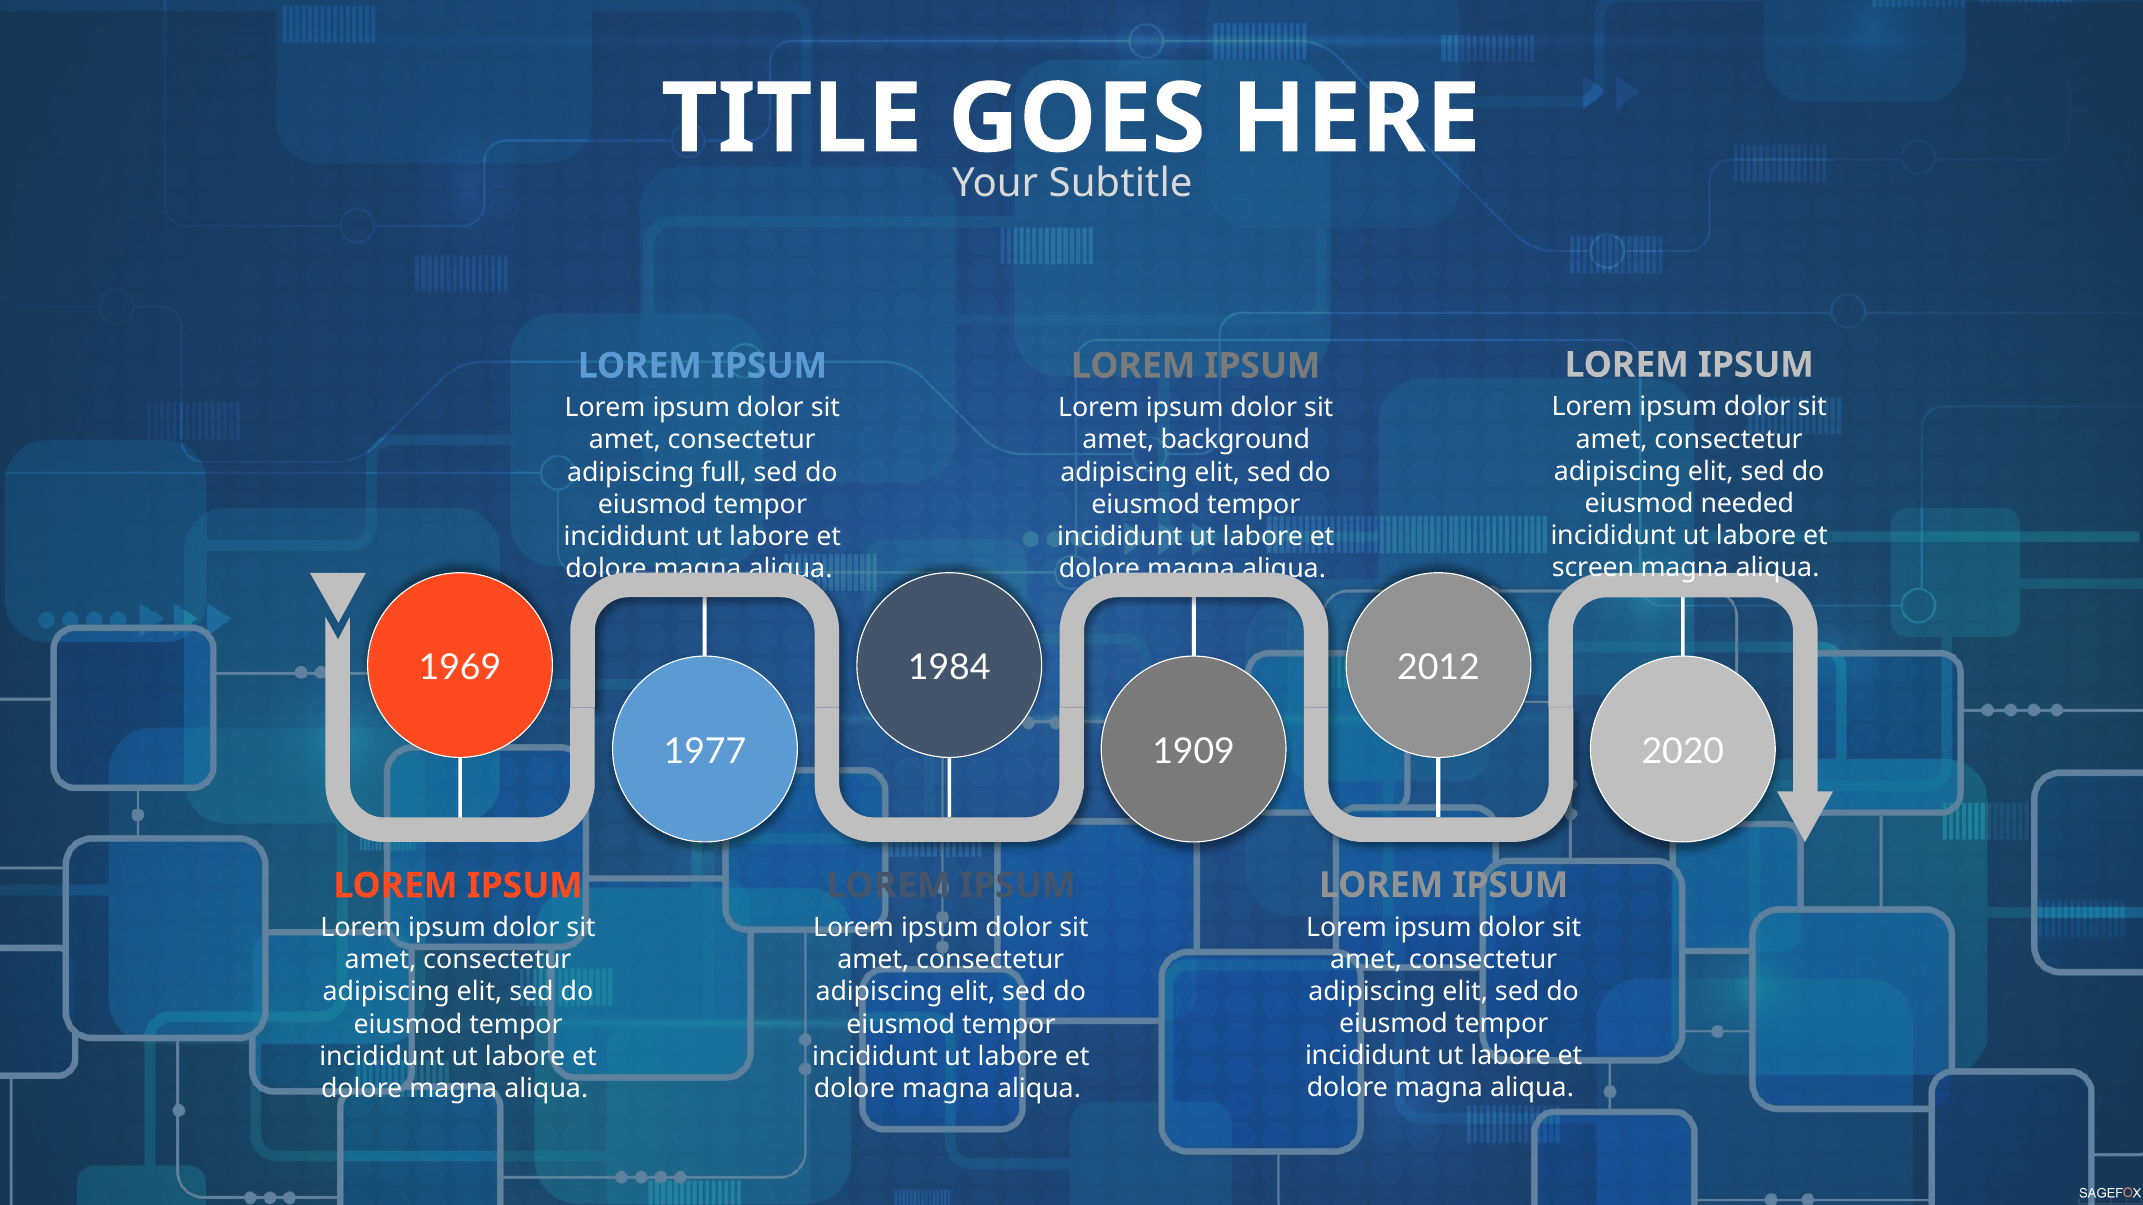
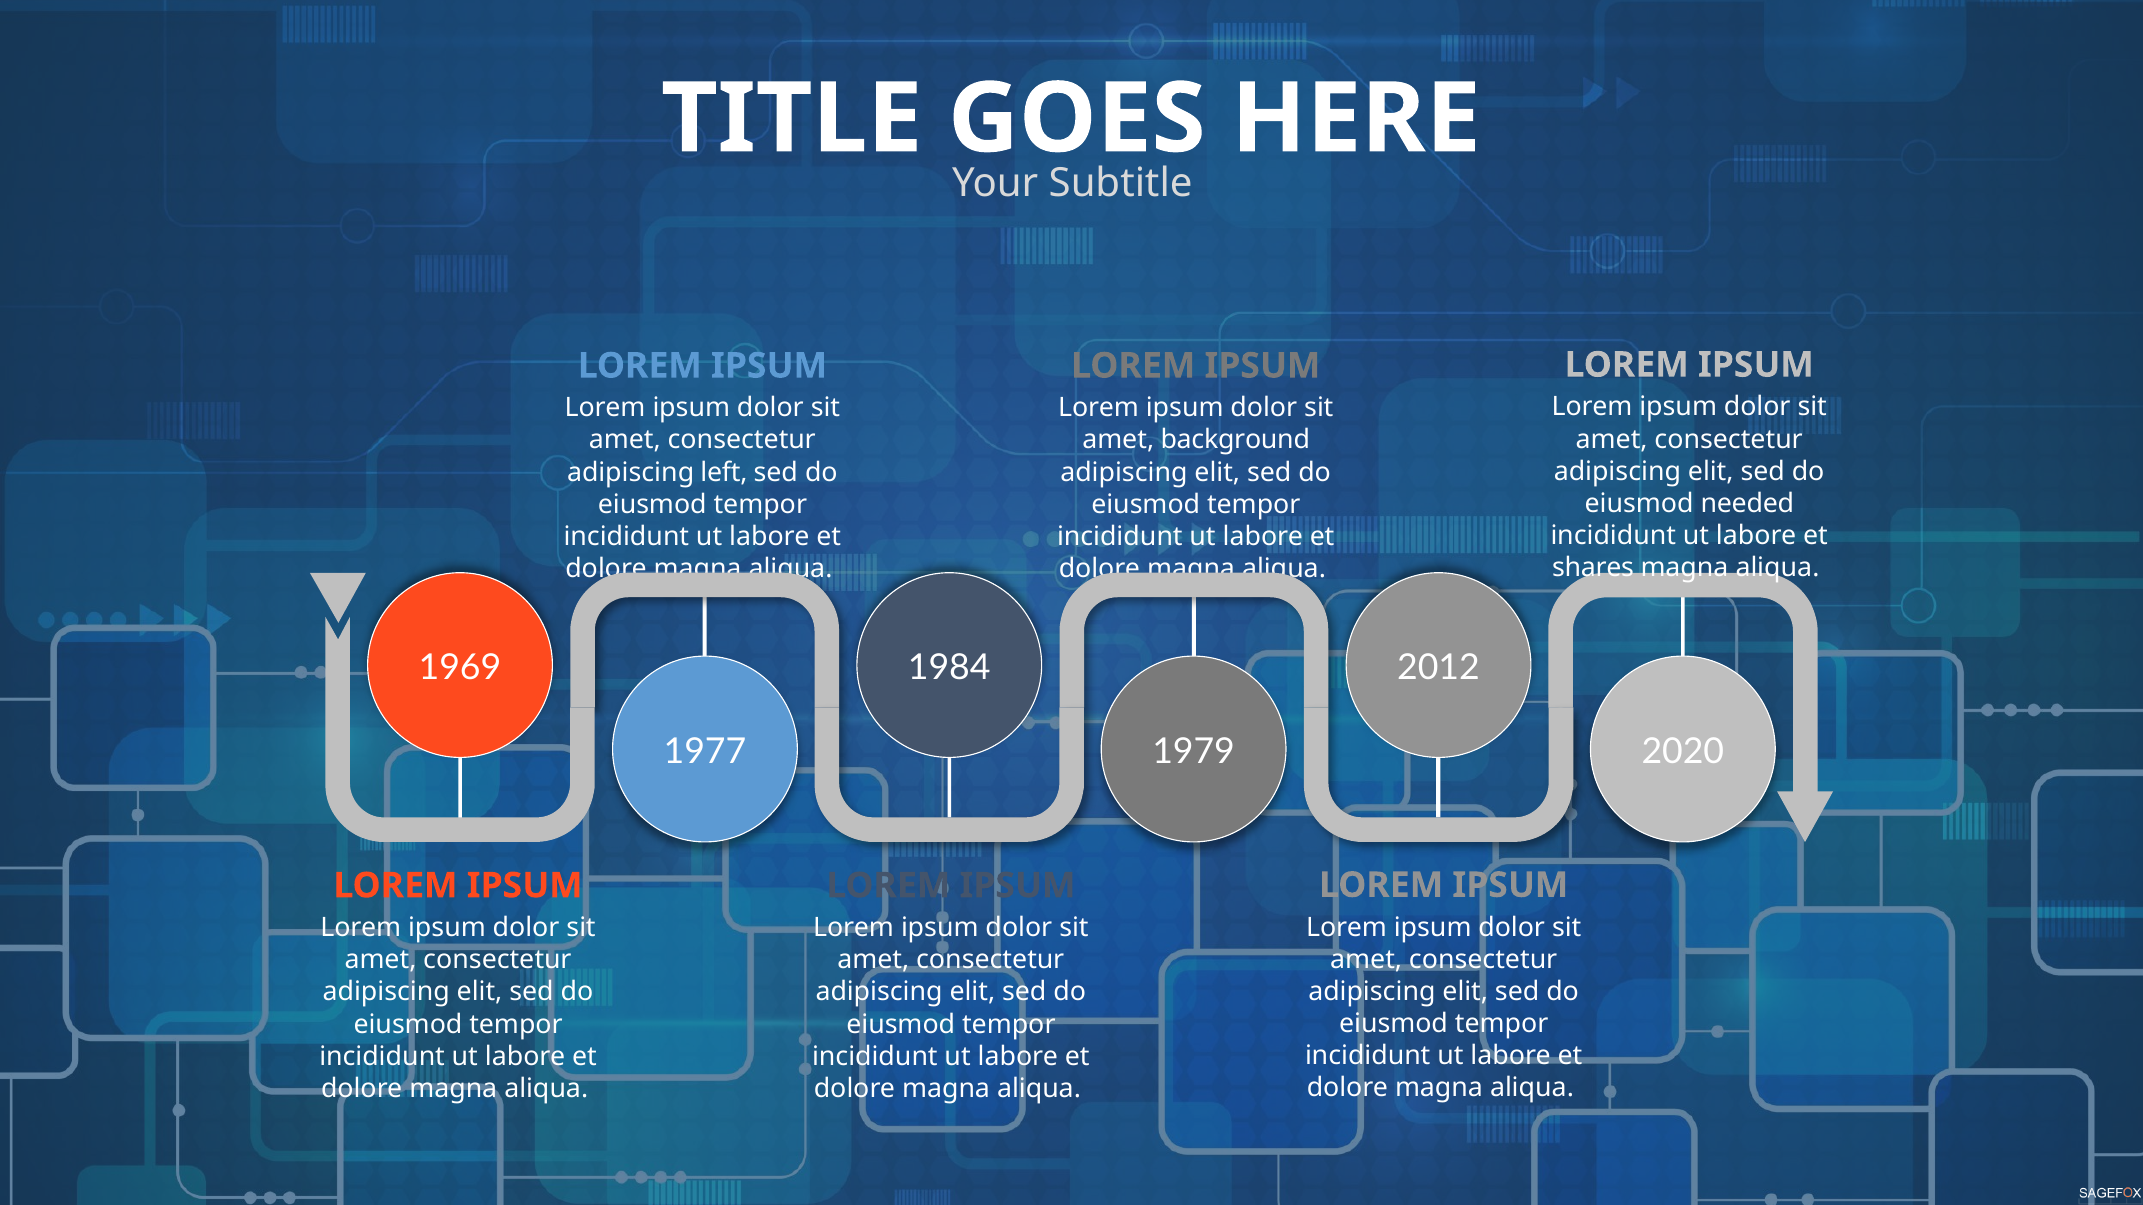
full: full -> left
screen: screen -> shares
1909: 1909 -> 1979
